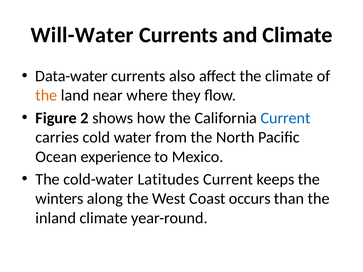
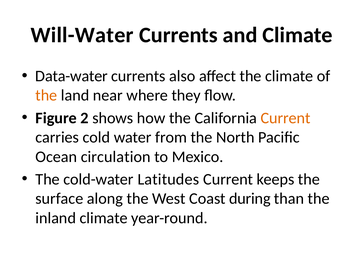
Current at (286, 118) colour: blue -> orange
experience: experience -> circulation
winters: winters -> surface
occurs: occurs -> during
